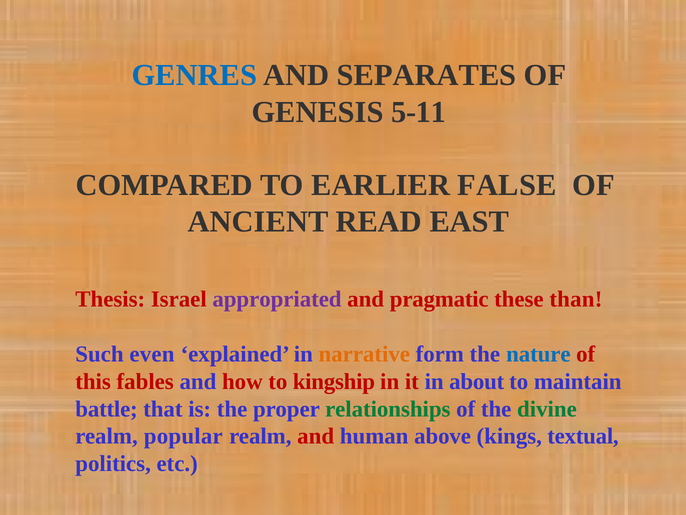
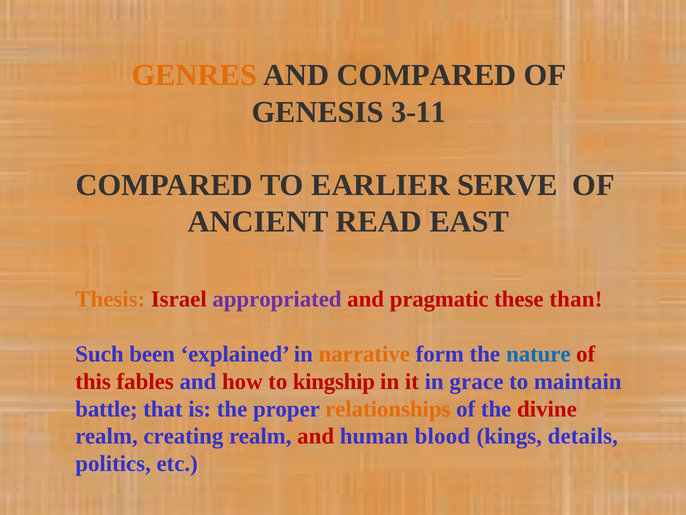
GENRES colour: blue -> orange
AND SEPARATES: SEPARATES -> COMPARED
5-11: 5-11 -> 3-11
FALSE: FALSE -> SERVE
Thesis colour: red -> orange
even: even -> been
about: about -> grace
relationships colour: green -> orange
divine colour: green -> red
popular: popular -> creating
above: above -> blood
textual: textual -> details
